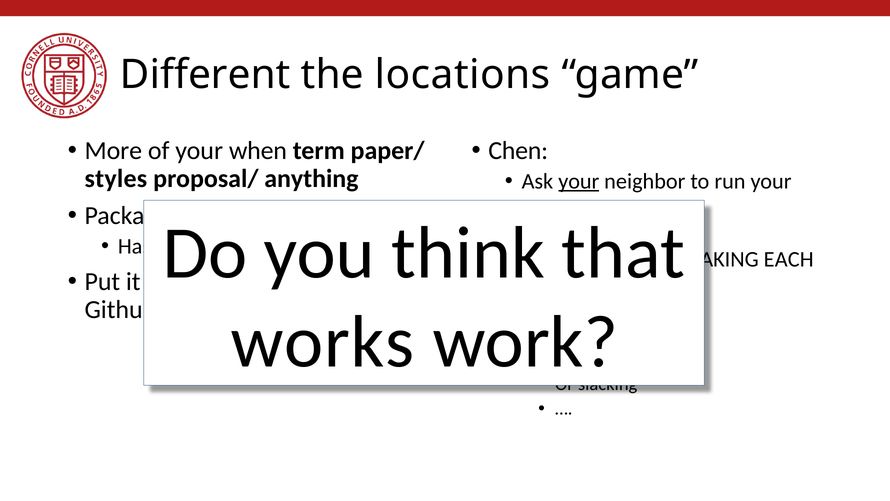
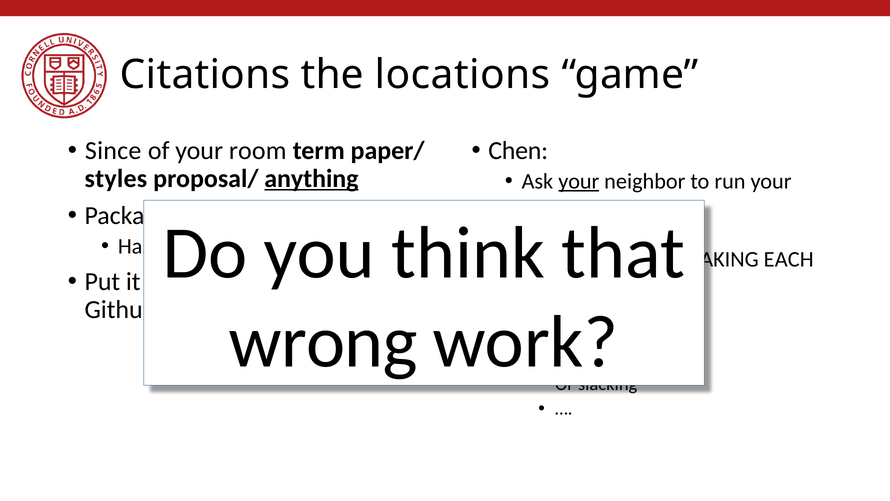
Different: Different -> Citations
More: More -> Since
when: when -> room
anything underline: none -> present
works: works -> wrong
